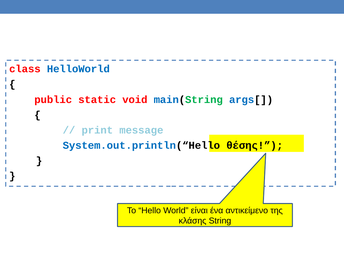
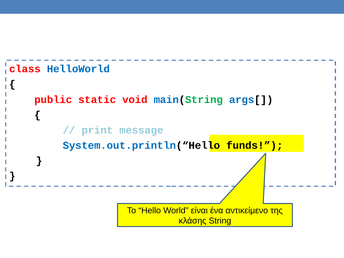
θέσης: θέσης -> funds
